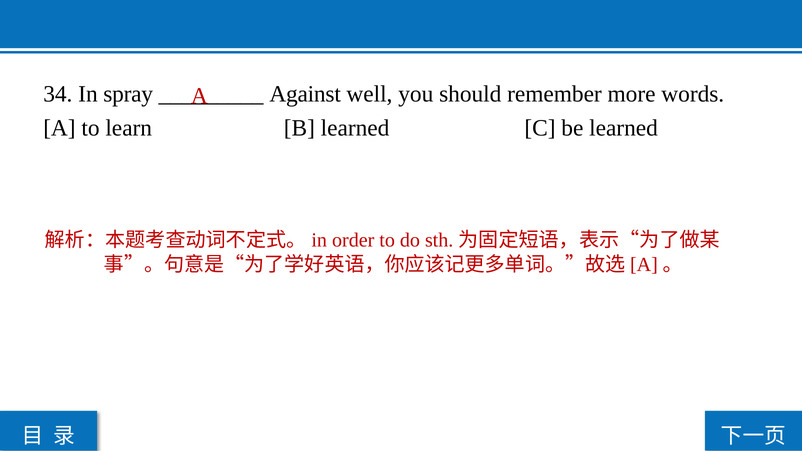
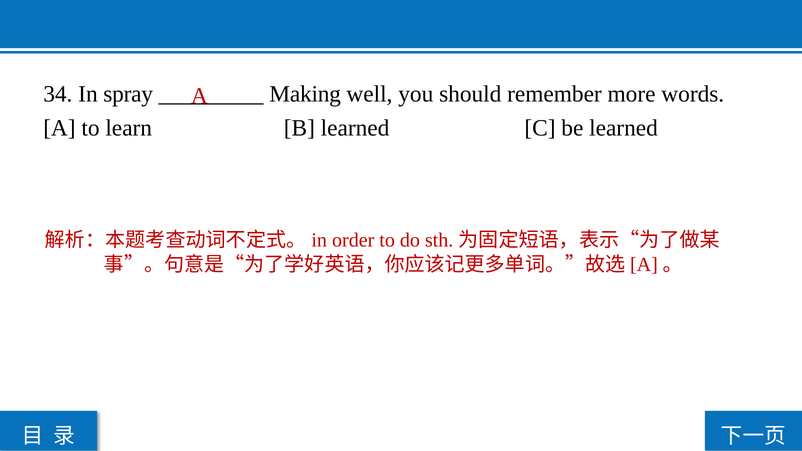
Against: Against -> Making
